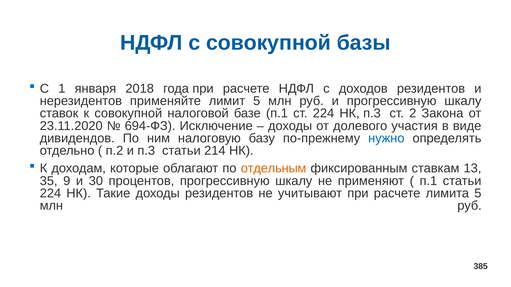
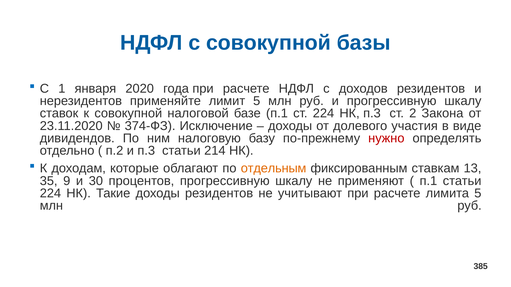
2018: 2018 -> 2020
694-ФЗ: 694-ФЗ -> 374-ФЗ
нужно colour: blue -> red
